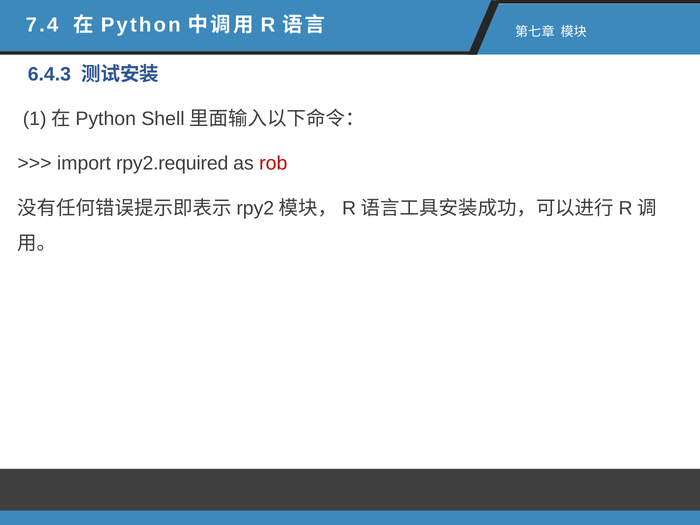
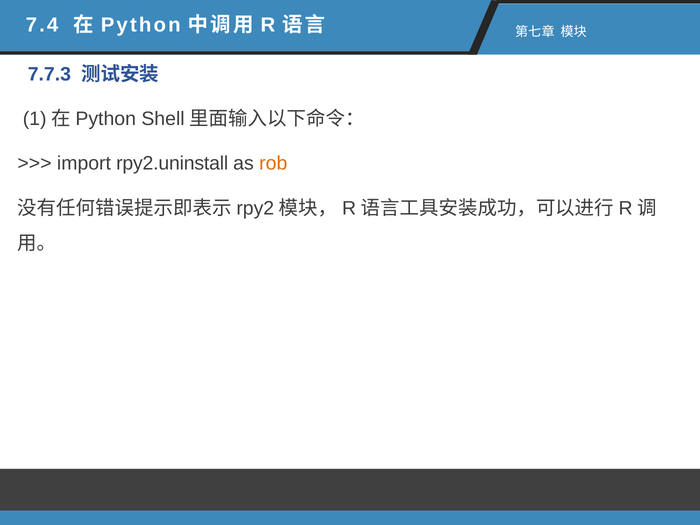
6.4.3: 6.4.3 -> 7.7.3
rpy2.required: rpy2.required -> rpy2.uninstall
rob colour: red -> orange
